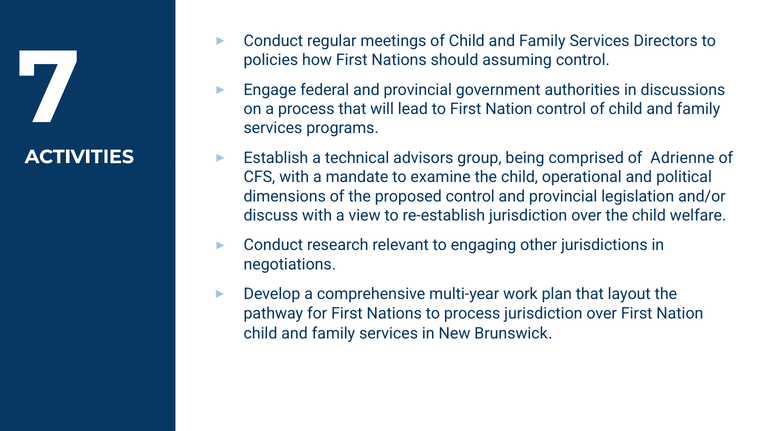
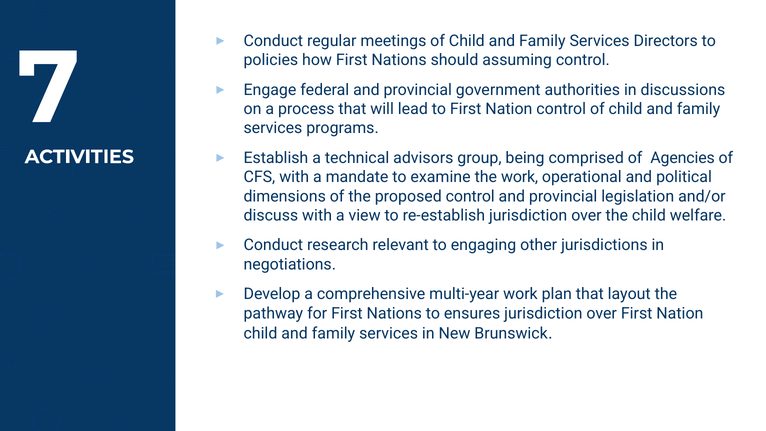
Adrienne: Adrienne -> Agencies
examine the child: child -> work
to process: process -> ensures
